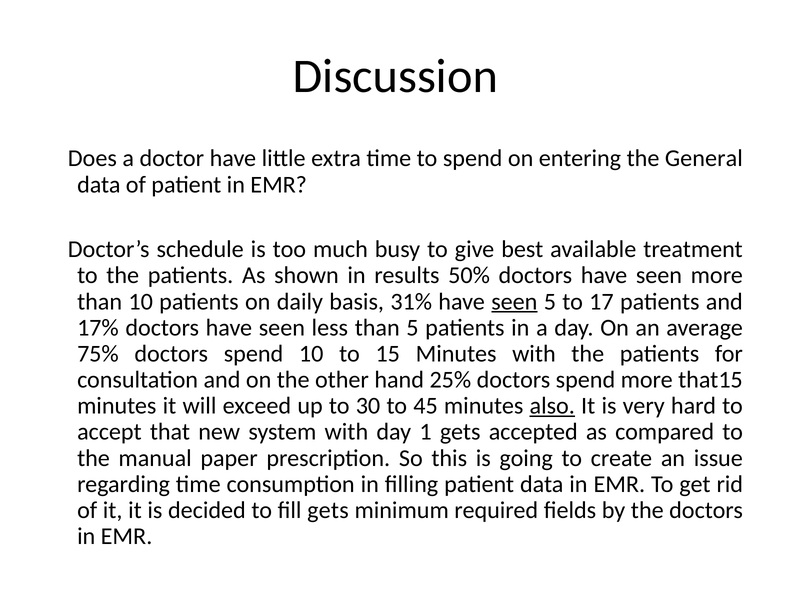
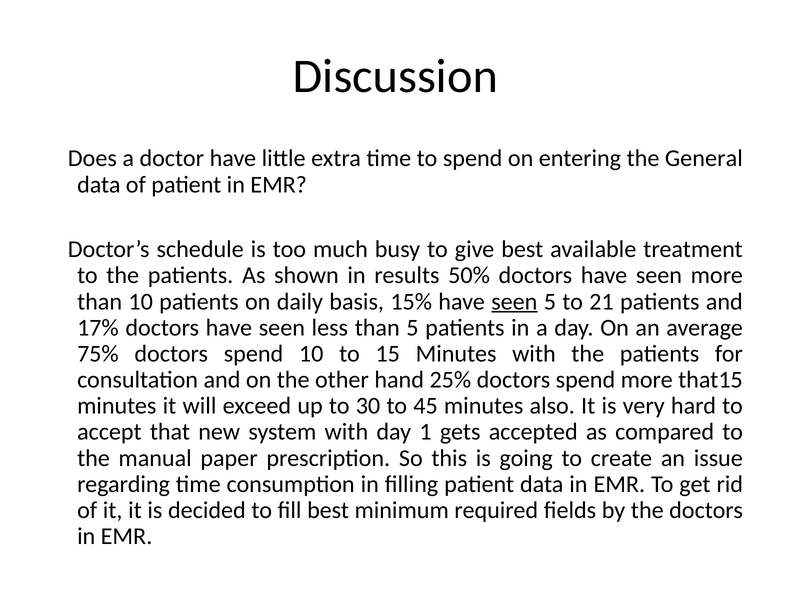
31%: 31% -> 15%
17: 17 -> 21
also underline: present -> none
fill gets: gets -> best
